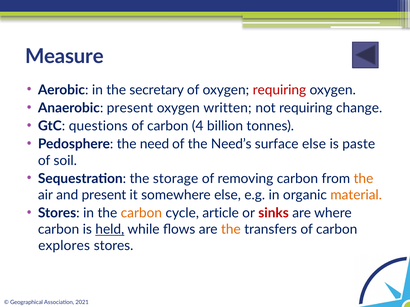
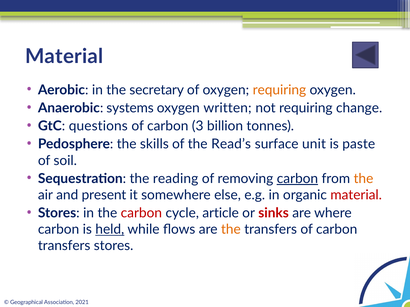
Measure at (64, 56): Measure -> Material
requiring at (279, 90) colour: red -> orange
Anaerobic present: present -> systems
4: 4 -> 3
need: need -> skills
Need’s: Need’s -> Read’s
surface else: else -> unit
storage: storage -> reading
carbon at (297, 179) underline: none -> present
material at (356, 195) colour: orange -> red
carbon at (141, 213) colour: orange -> red
explores at (64, 246): explores -> transfers
